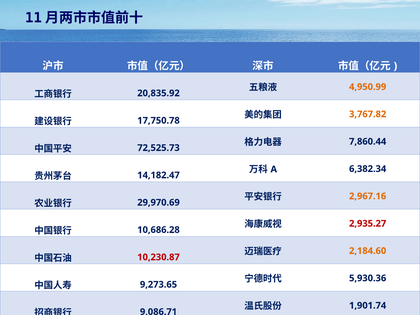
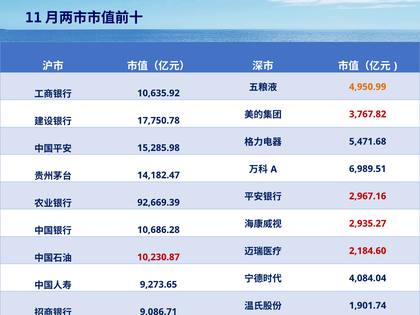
20,835.92: 20,835.92 -> 10,635.92
3,767.82 colour: orange -> red
7,860.44: 7,860.44 -> 5,471.68
72,525.73: 72,525.73 -> 15,285.98
6,382.34: 6,382.34 -> 6,989.51
2,967.16 colour: orange -> red
29,970.69: 29,970.69 -> 92,669.39
2,184.60 colour: orange -> red
5,930.36: 5,930.36 -> 4,084.04
